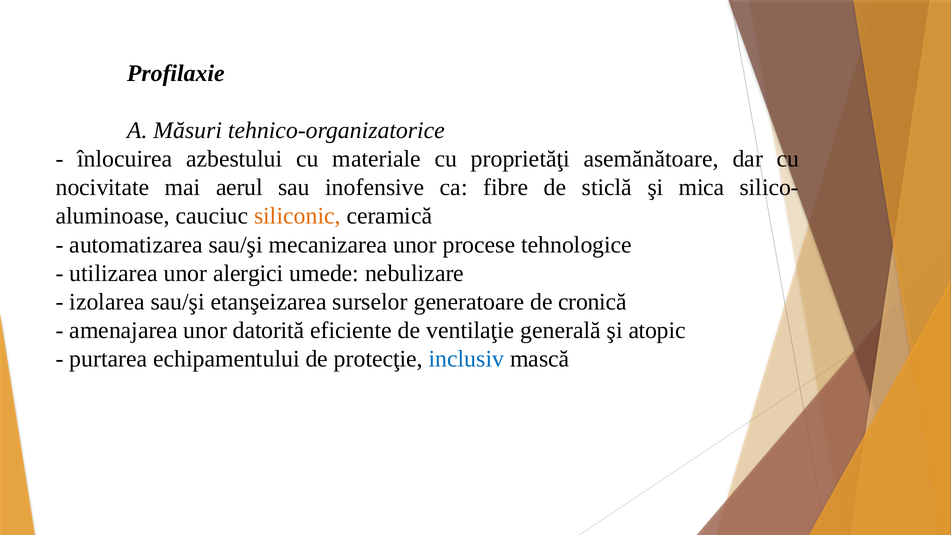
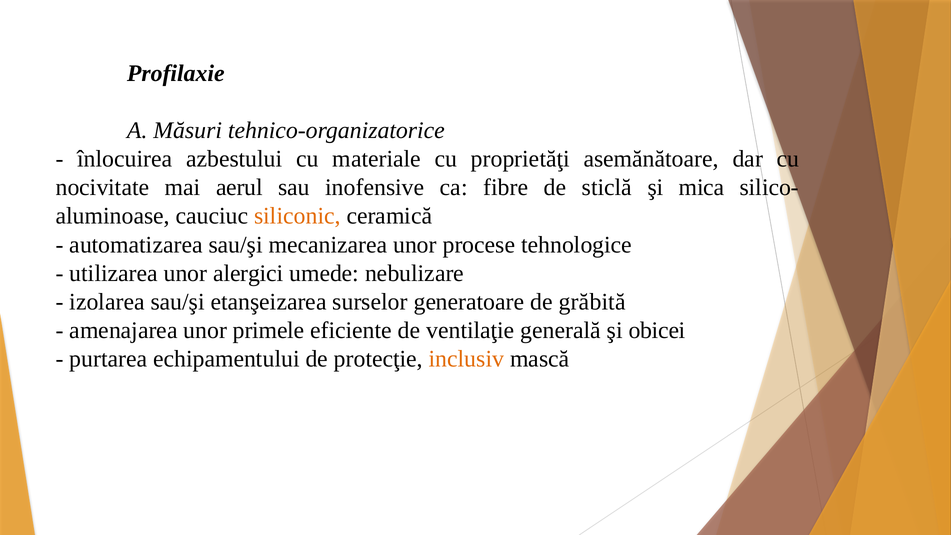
cronică: cronică -> grăbită
datorită: datorită -> primele
atopic: atopic -> obicei
inclusiv colour: blue -> orange
